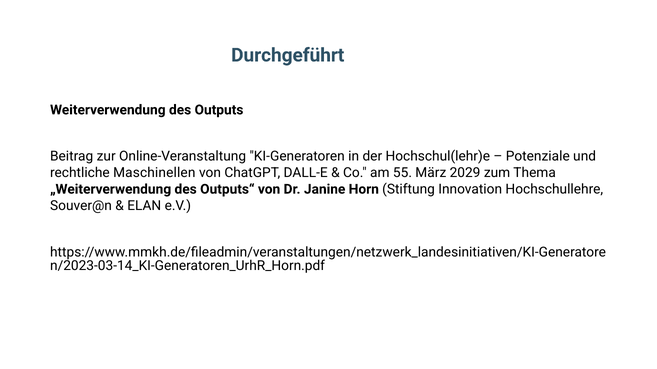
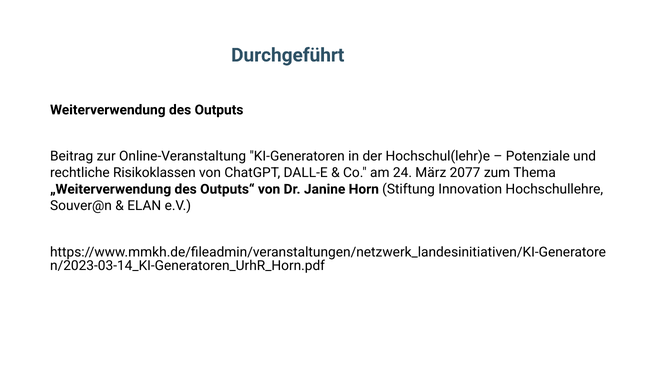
Maschinellen: Maschinellen -> Risikoklassen
55: 55 -> 24
2029: 2029 -> 2077
